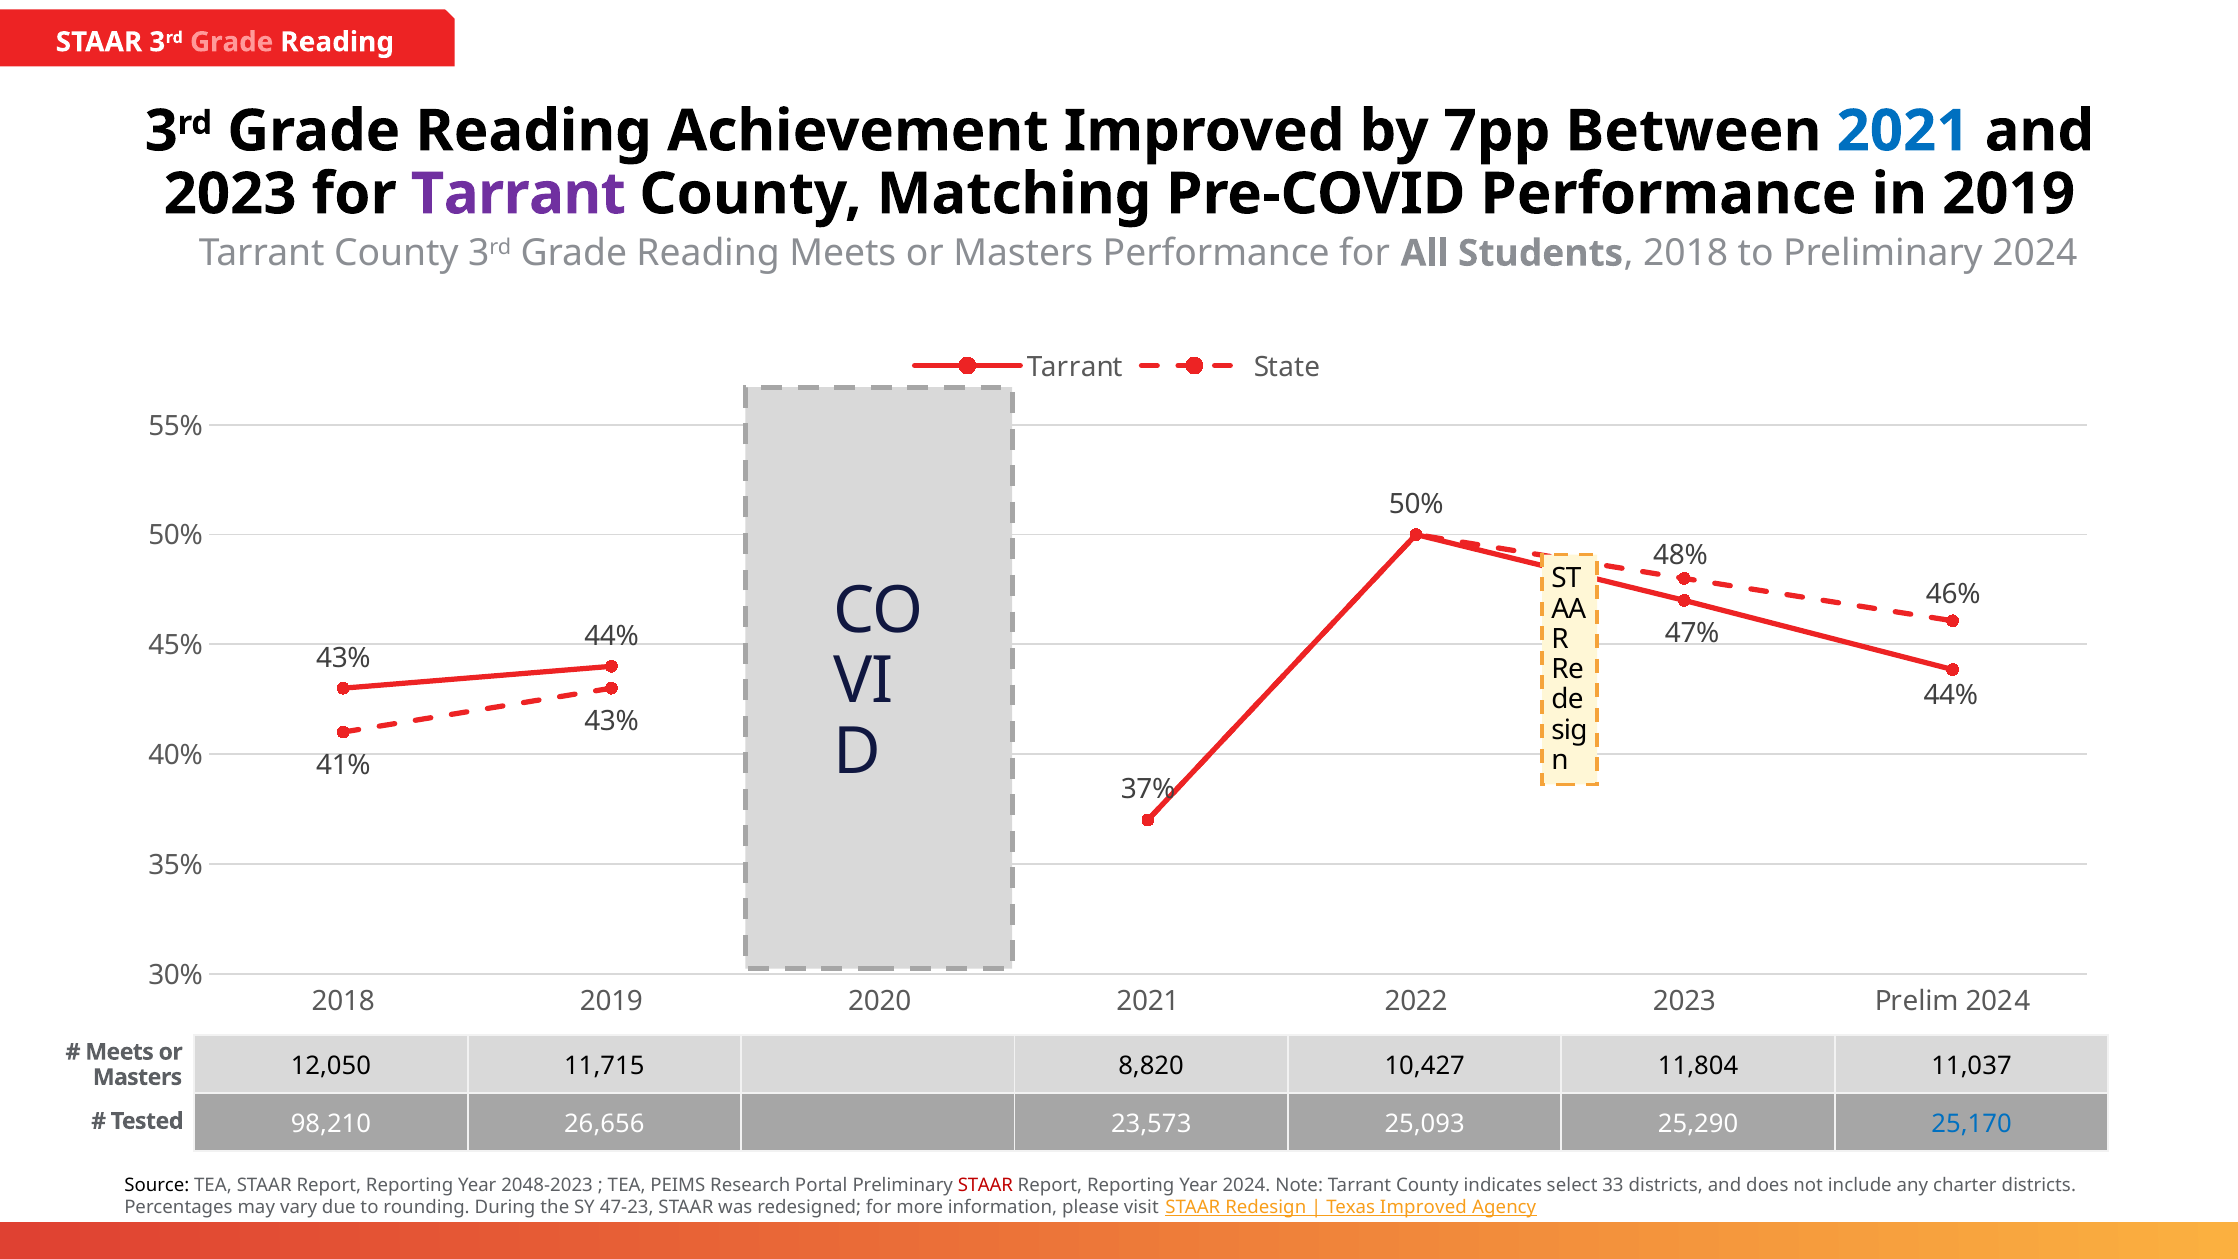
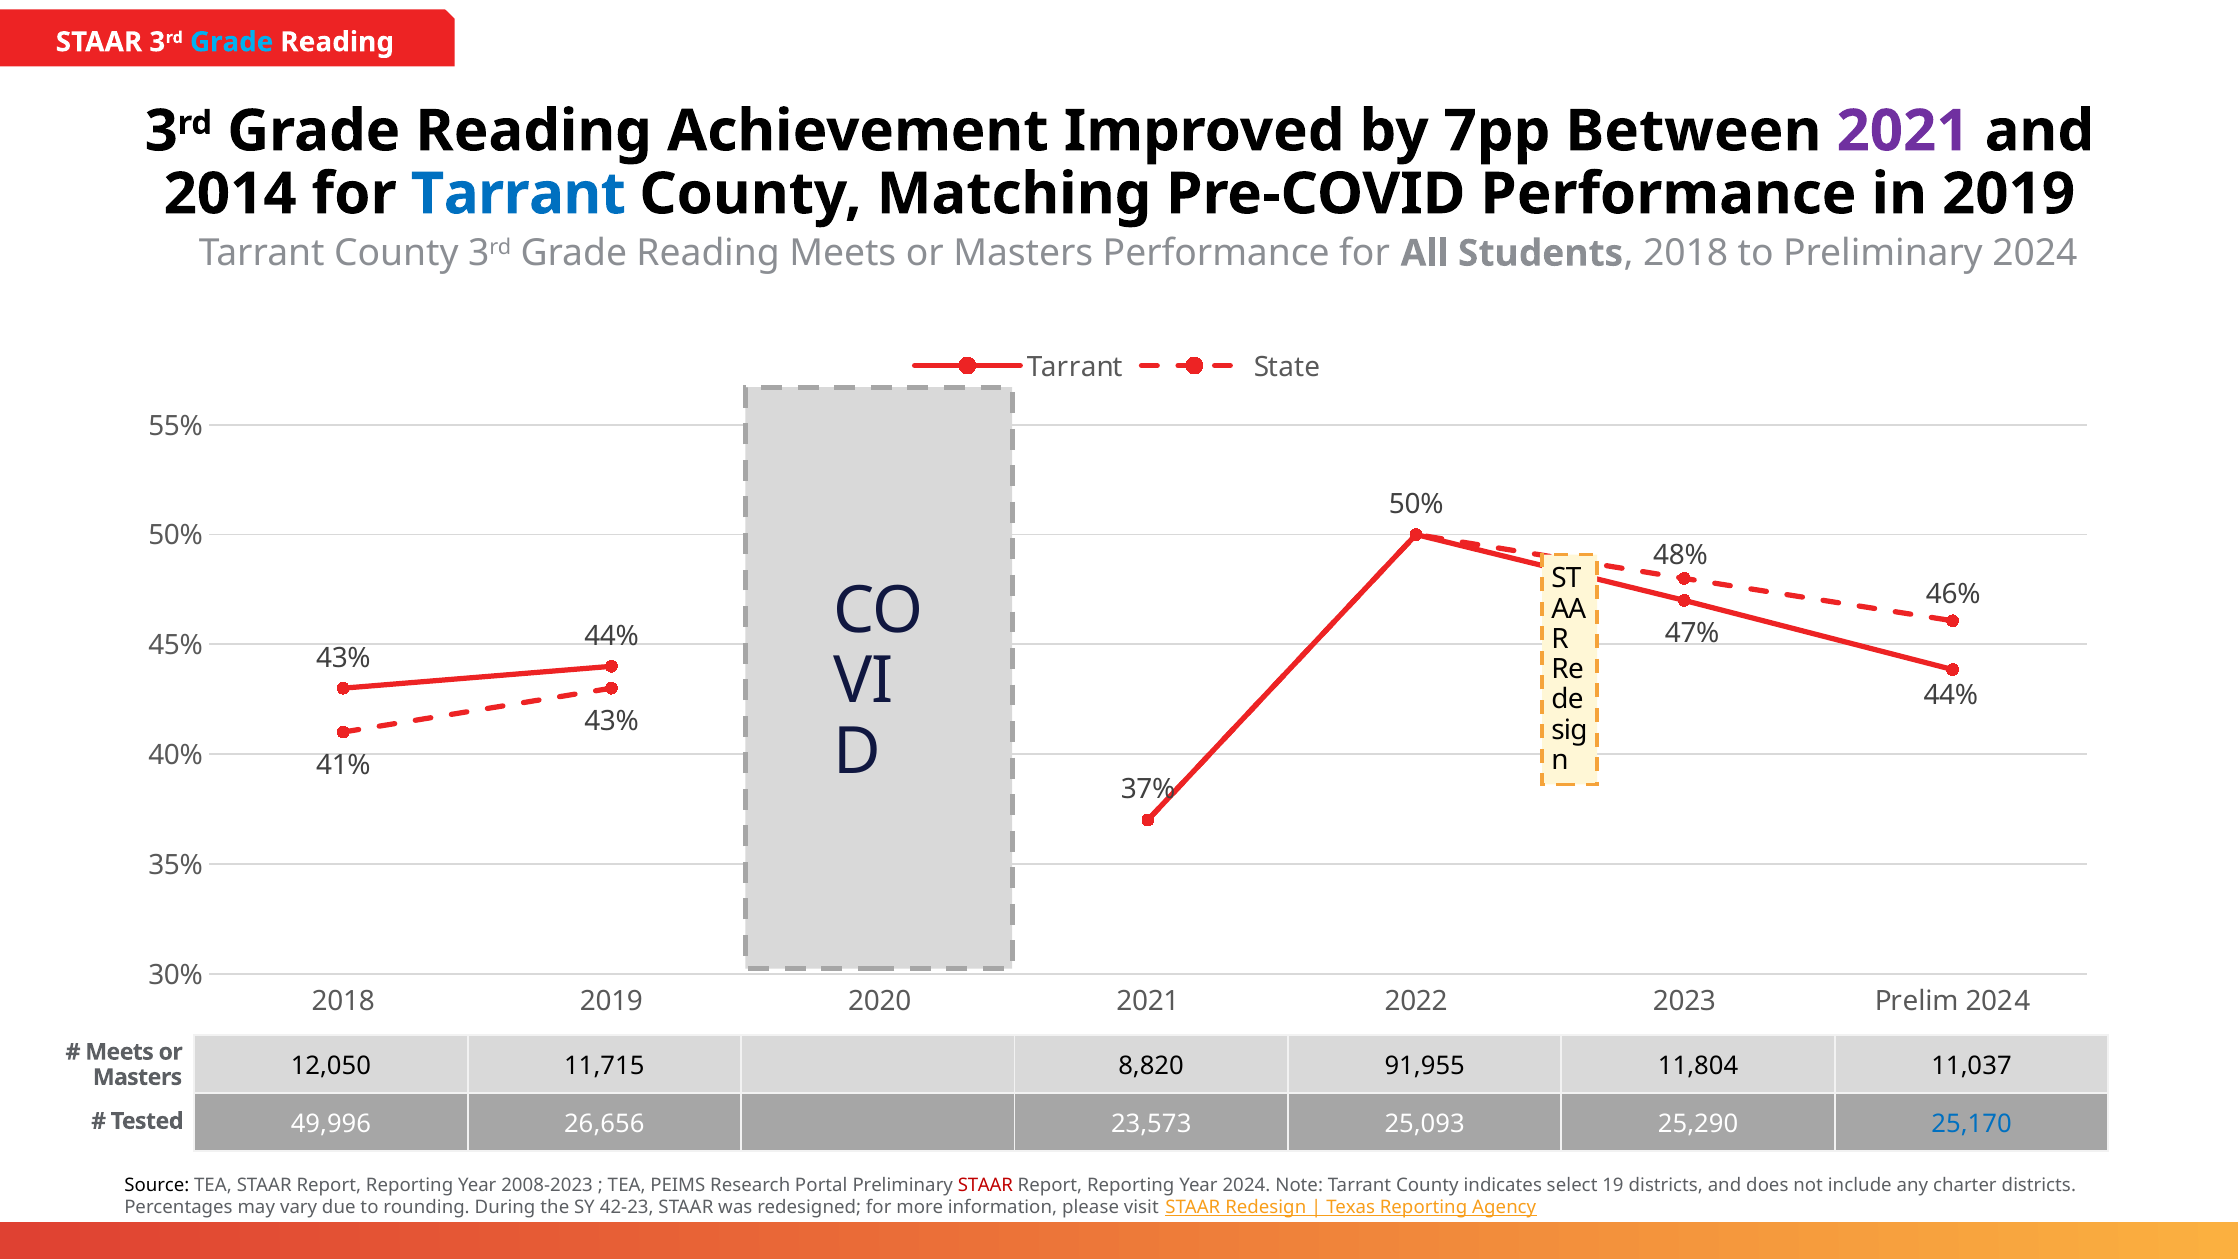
Grade at (232, 42) colour: pink -> light blue
2021 at (1903, 131) colour: blue -> purple
2023 at (230, 194): 2023 -> 2014
Tarrant at (518, 194) colour: purple -> blue
10,427: 10,427 -> 91,955
98,210: 98,210 -> 49,996
2048-2023: 2048-2023 -> 2008-2023
33: 33 -> 19
47-23: 47-23 -> 42-23
Texas Improved: Improved -> Reporting
